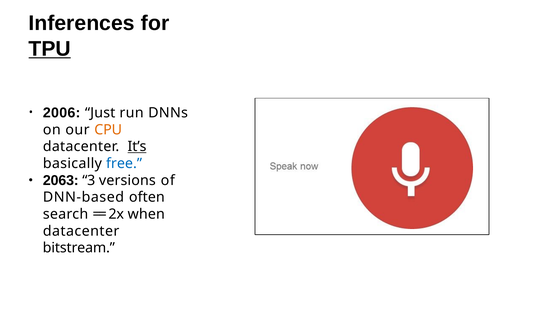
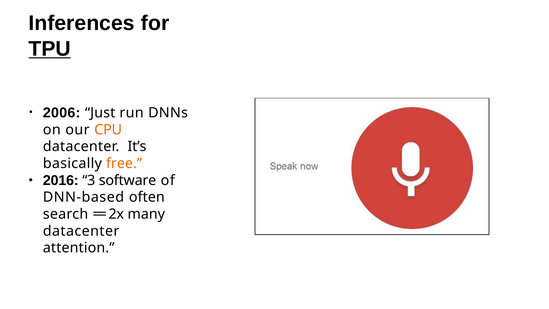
It’s underline: present -> none
free colour: blue -> orange
2063: 2063 -> 2016
versions: versions -> software
when: when -> many
bitstream: bitstream -> attention
